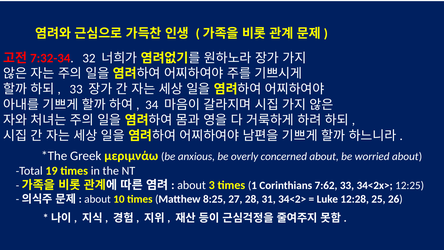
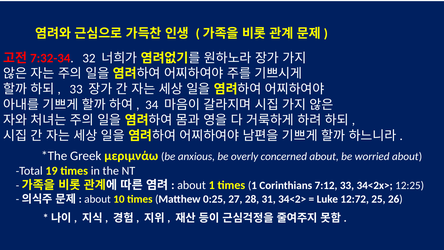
about 3: 3 -> 1
7:62: 7:62 -> 7:12
8:25: 8:25 -> 0:25
12:28: 12:28 -> 12:72
